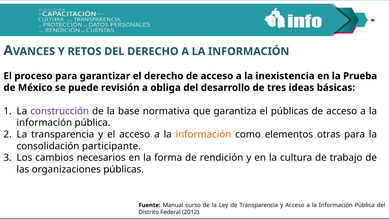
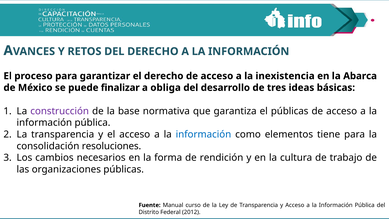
Prueba: Prueba -> Abarca
revisión: revisión -> finalizar
información at (203, 134) colour: orange -> blue
otras: otras -> tiene
participante: participante -> resoluciones
